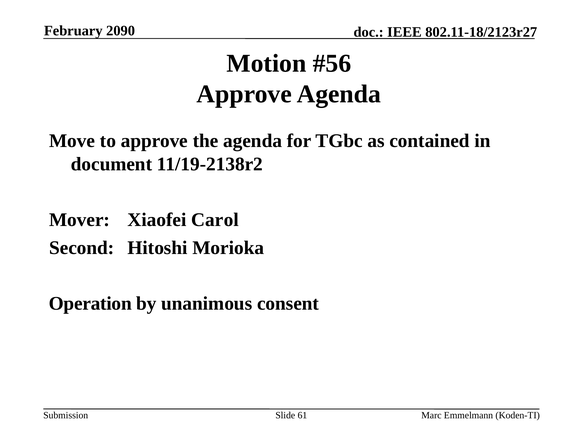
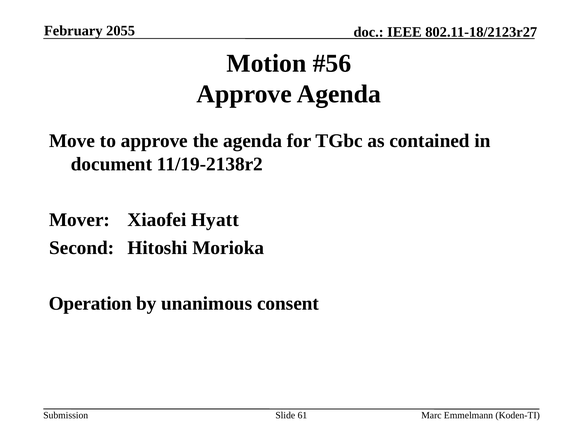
2090: 2090 -> 2055
Carol: Carol -> Hyatt
